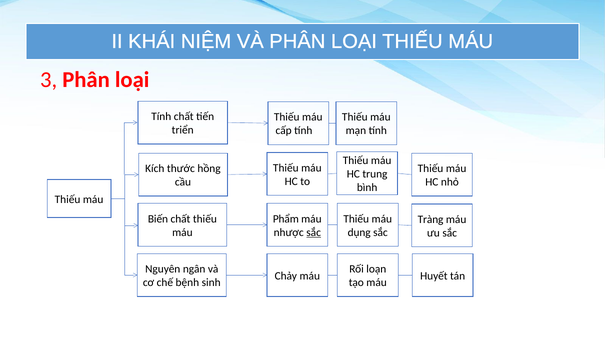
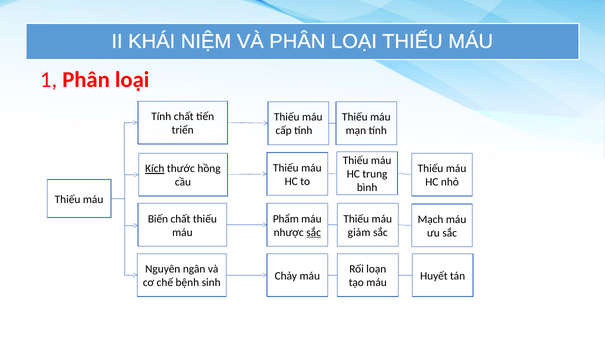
3: 3 -> 1
Kích underline: none -> present
Tràng: Tràng -> Mạch
dụng: dụng -> giảm
